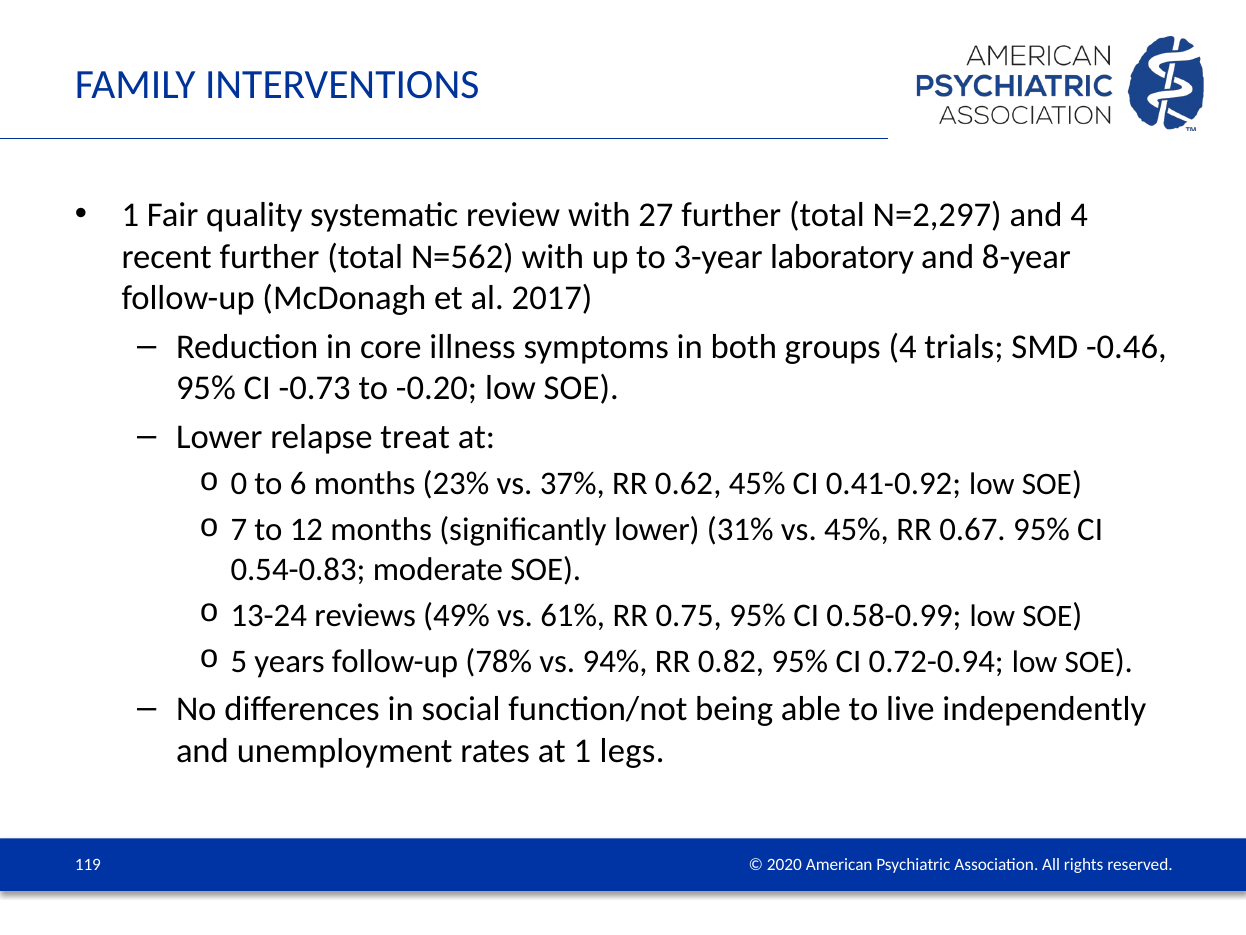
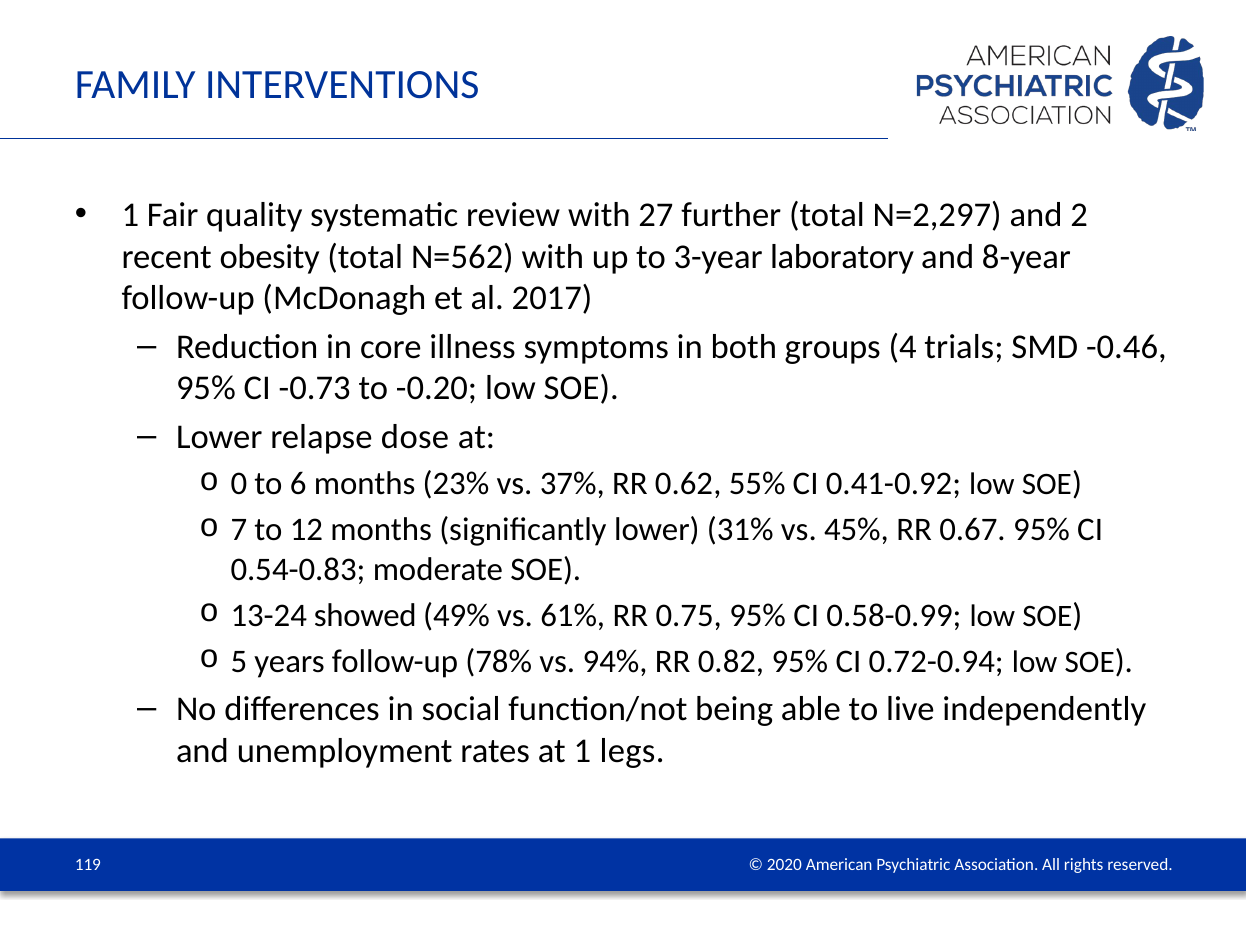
and 4: 4 -> 2
recent further: further -> obesity
treat: treat -> dose
0.62 45%: 45% -> 55%
reviews: reviews -> showed
